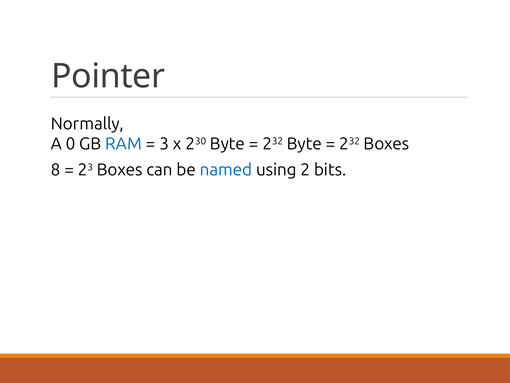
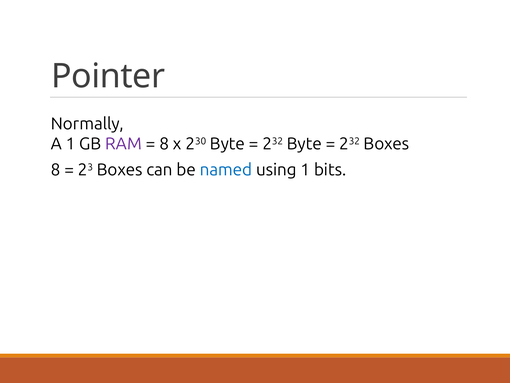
A 0: 0 -> 1
RAM colour: blue -> purple
3 at (164, 144): 3 -> 8
using 2: 2 -> 1
